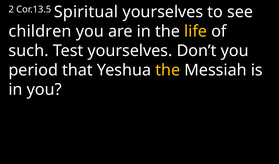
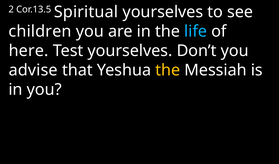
life colour: yellow -> light blue
such: such -> here
period: period -> advise
